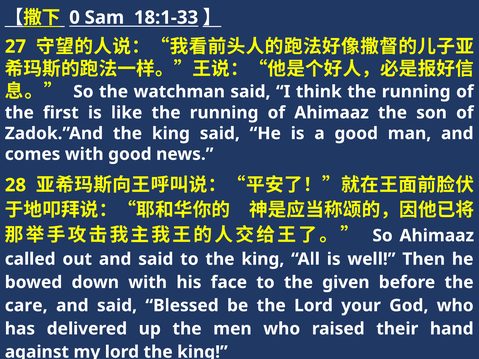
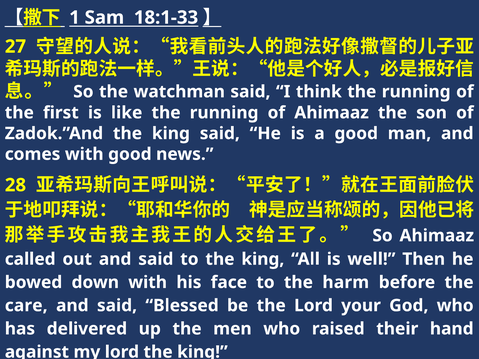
0: 0 -> 1
given: given -> harm
